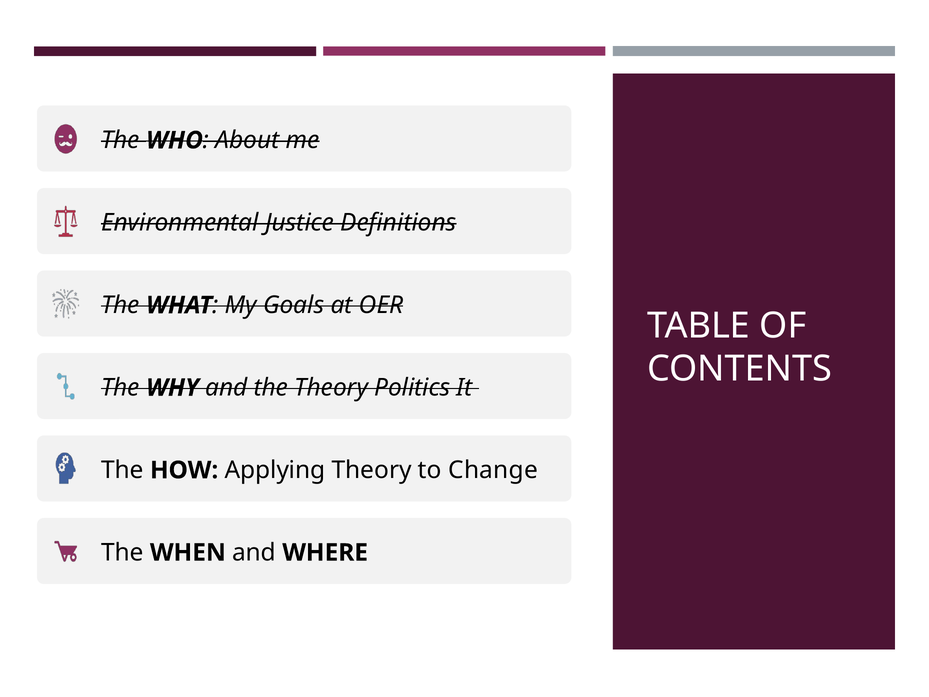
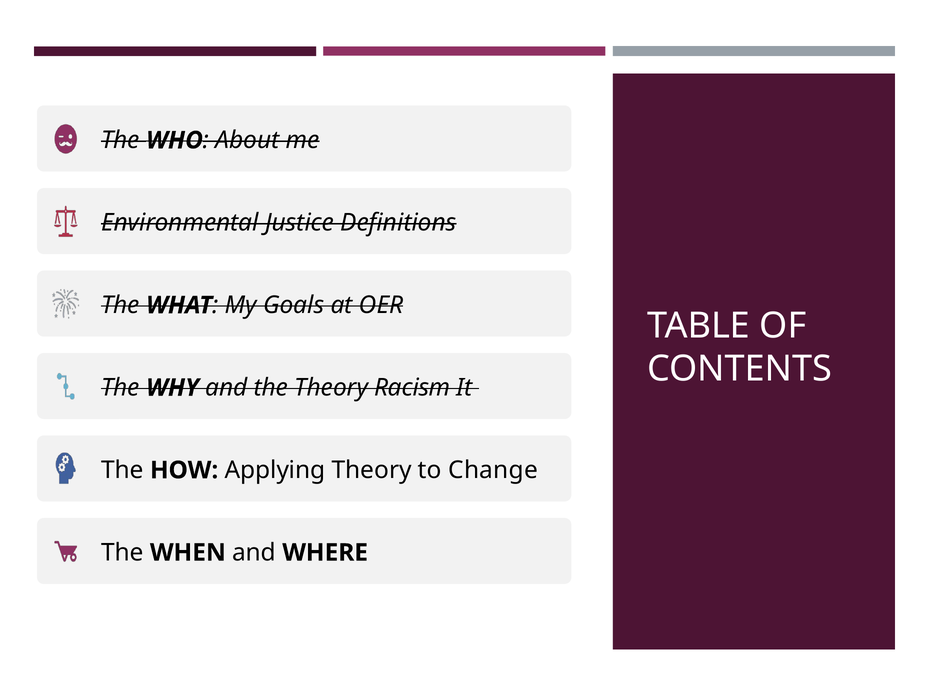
Politics: Politics -> Racism
